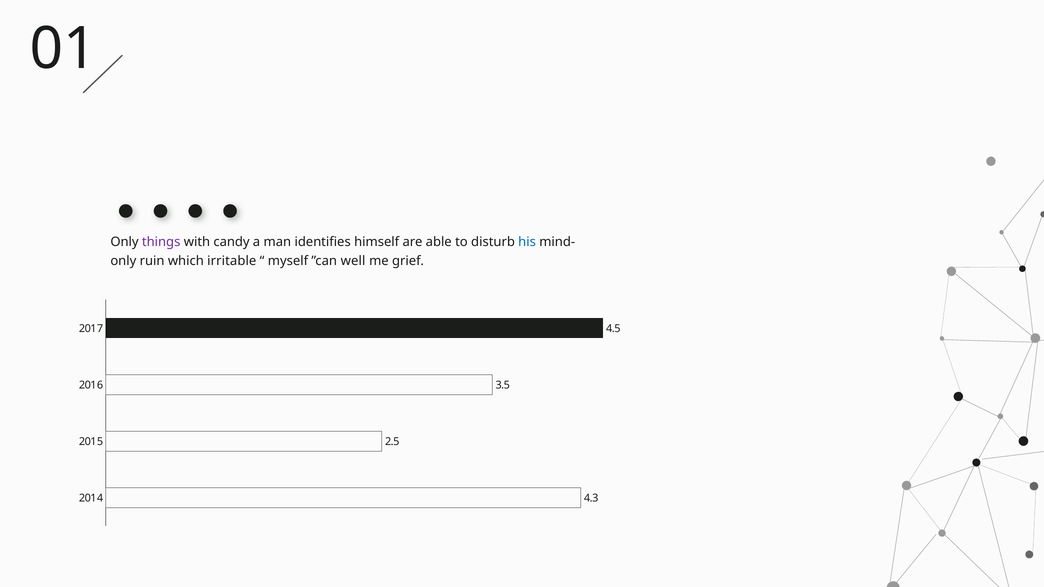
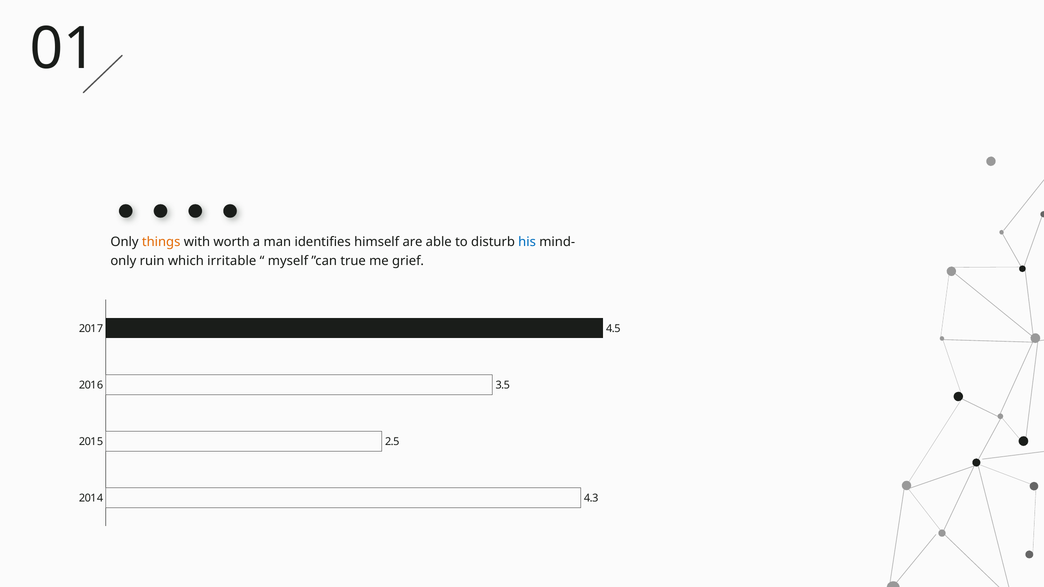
things colour: purple -> orange
candy: candy -> worth
well: well -> true
